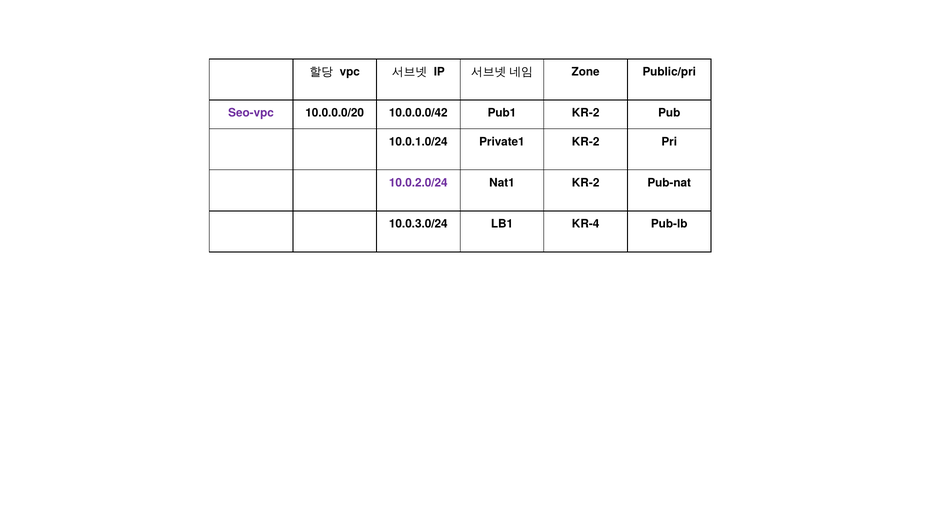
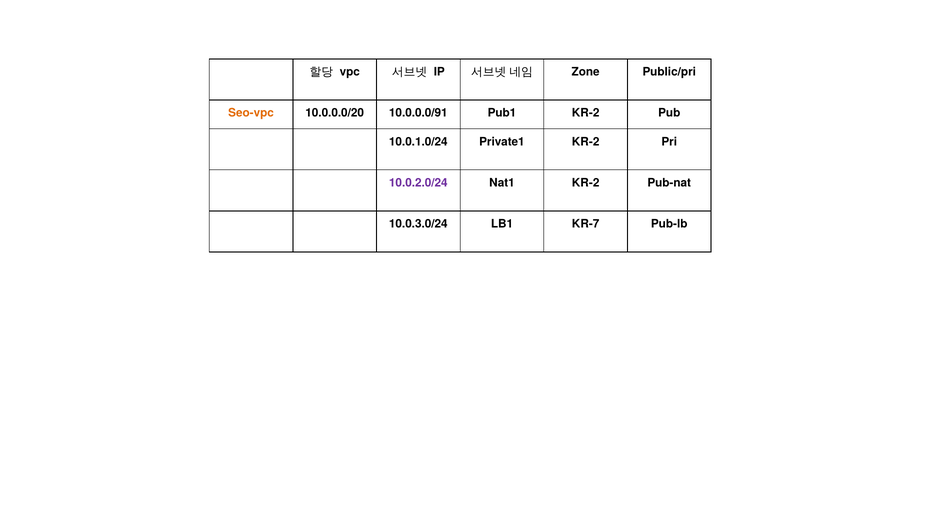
Seo-vpc colour: purple -> orange
10.0.0.0/42: 10.0.0.0/42 -> 10.0.0.0/91
KR-4: KR-4 -> KR-7
